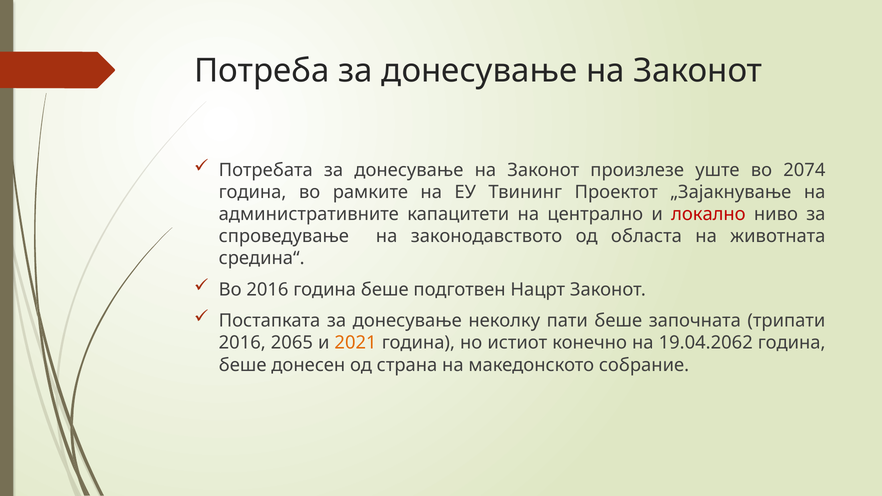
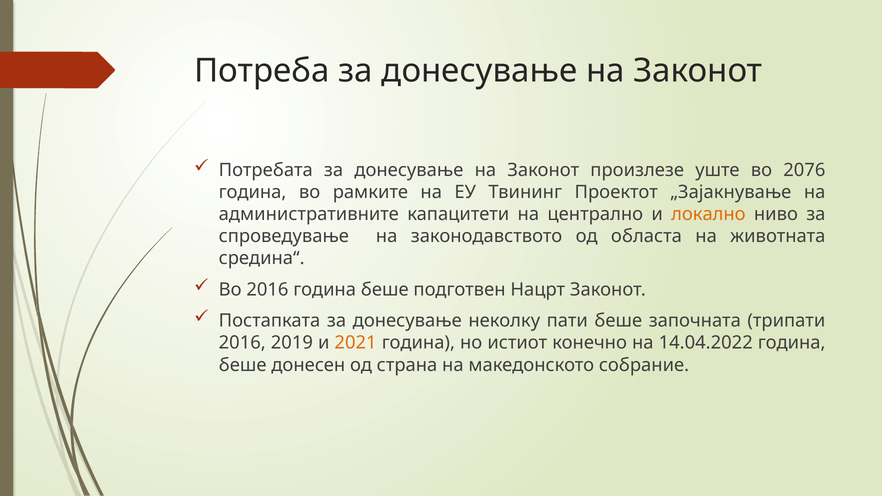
2074: 2074 -> 2076
локално colour: red -> orange
2065: 2065 -> 2019
19.04.2062: 19.04.2062 -> 14.04.2022
